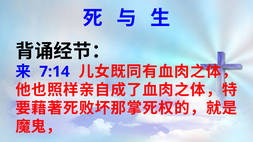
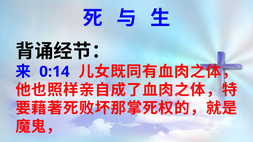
7:14: 7:14 -> 0:14
